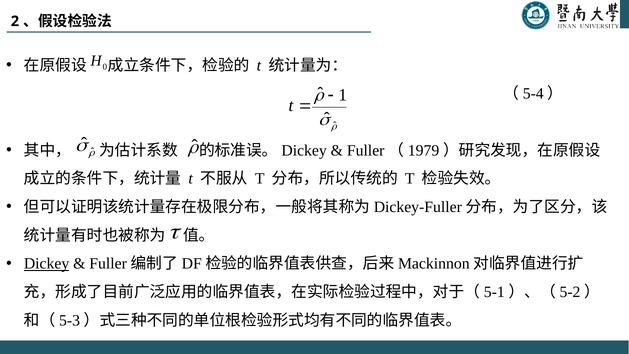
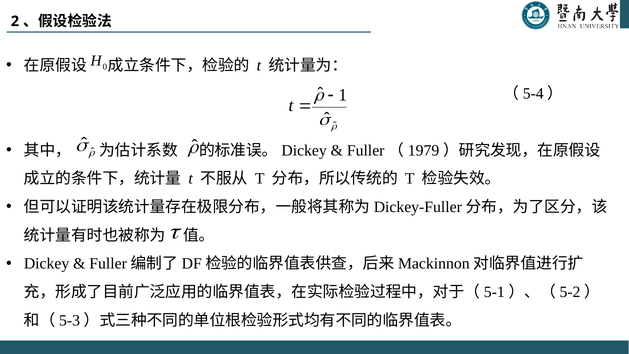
Dickey underline: present -> none
